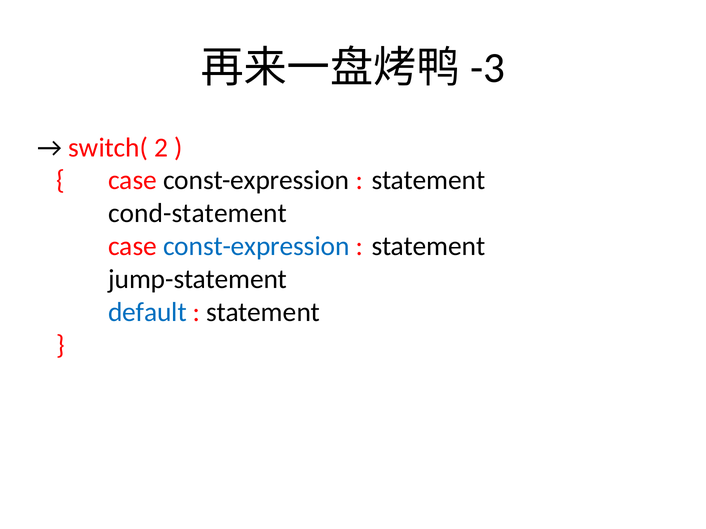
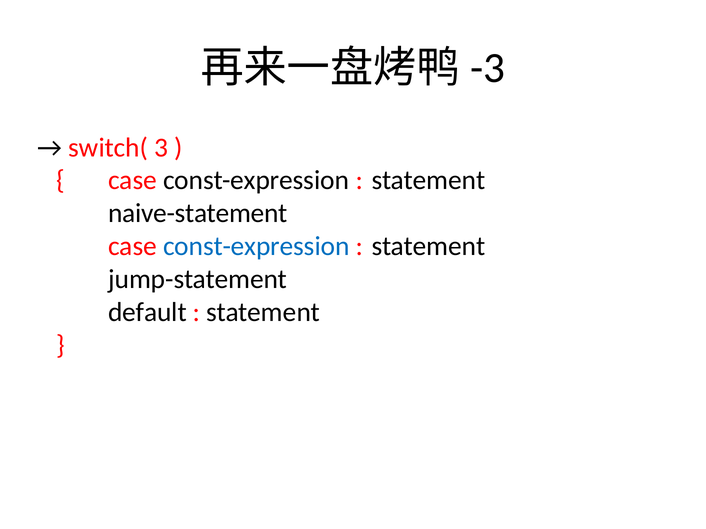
2: 2 -> 3
cond-statement: cond-statement -> naive-statement
default colour: blue -> black
